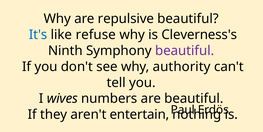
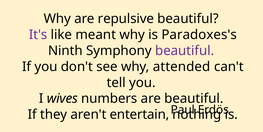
It's colour: blue -> purple
refuse: refuse -> meant
Cleverness's: Cleverness's -> Paradoxes's
authority: authority -> attended
